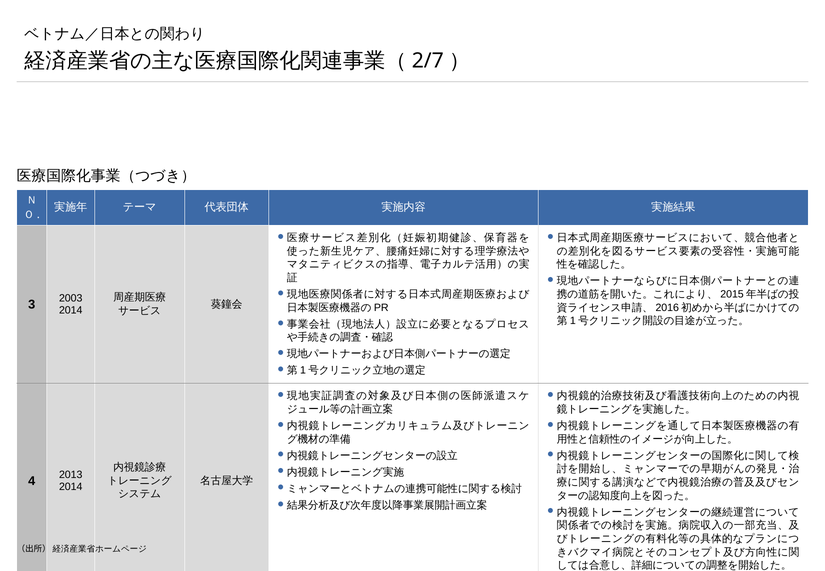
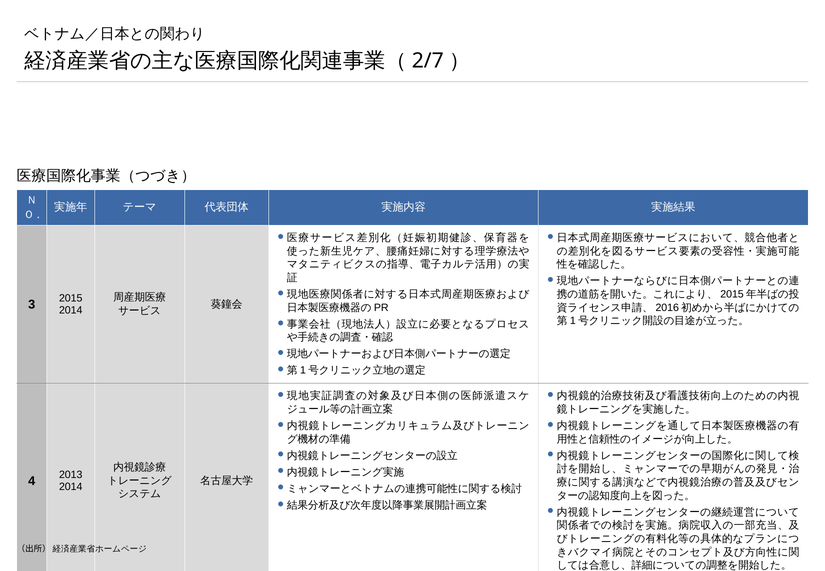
2003: 2003 -> 2015
